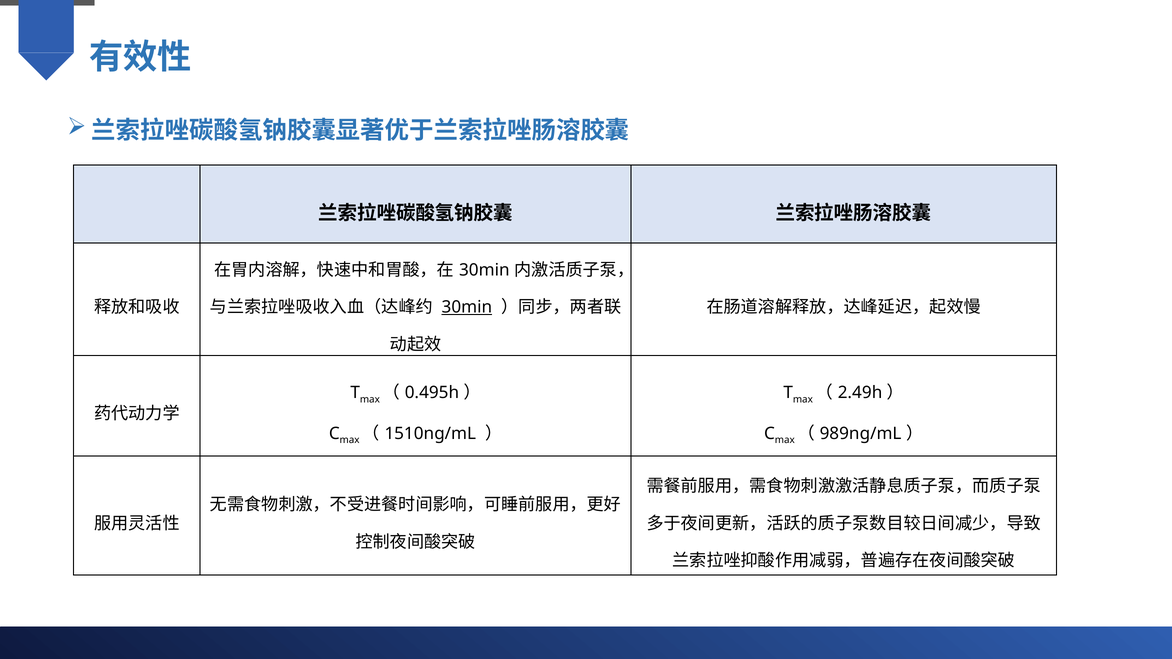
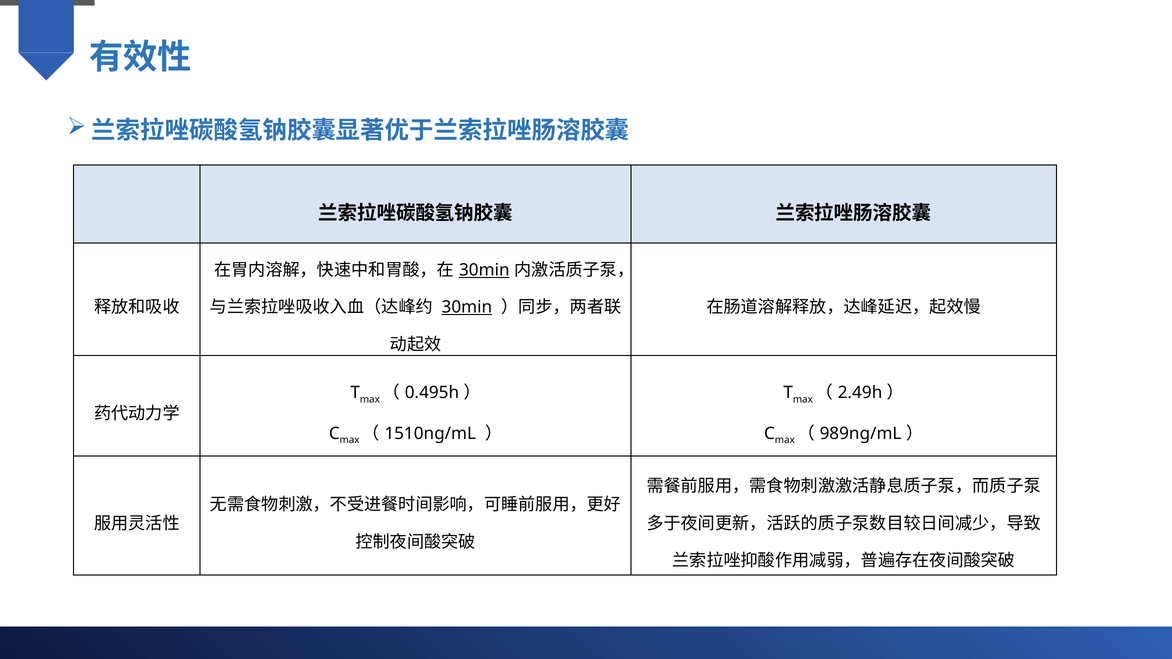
30min at (484, 270) underline: none -> present
